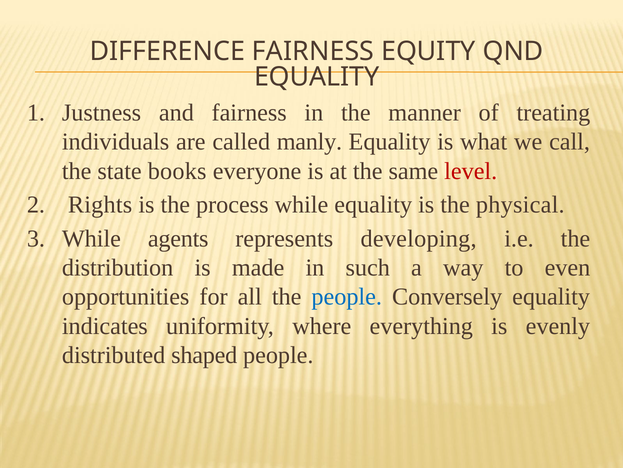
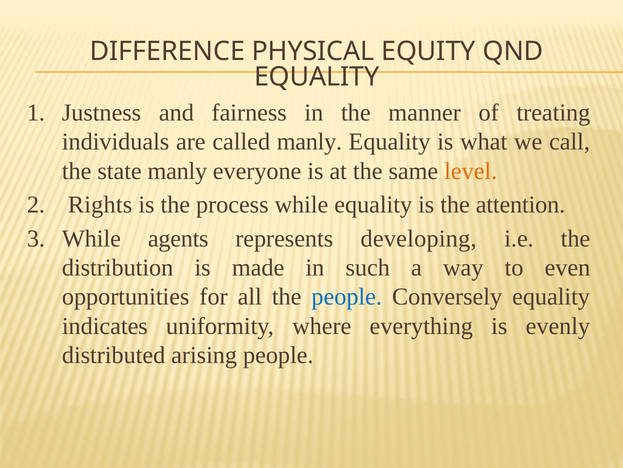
DIFFERENCE FAIRNESS: FAIRNESS -> PHYSICAL
state books: books -> manly
level colour: red -> orange
physical: physical -> attention
shaped: shaped -> arising
